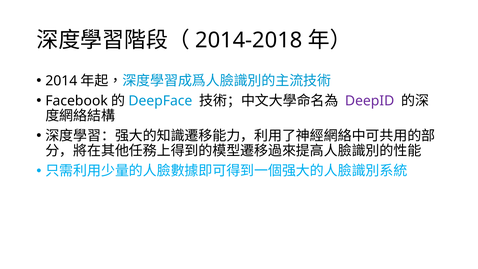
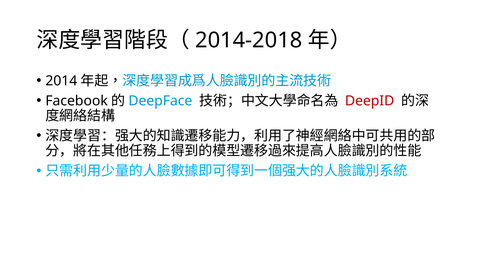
DeepID colour: purple -> red
